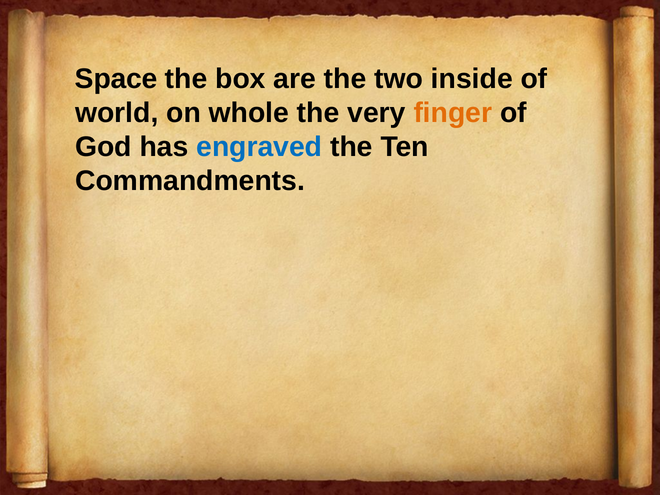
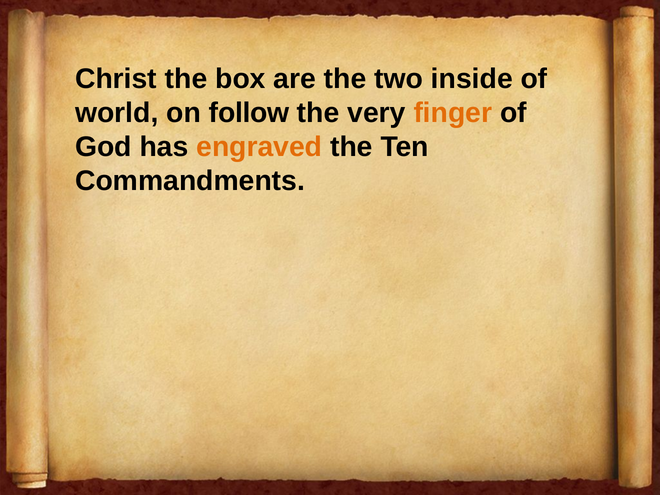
Space: Space -> Christ
whole: whole -> follow
engraved colour: blue -> orange
